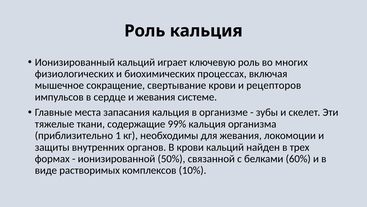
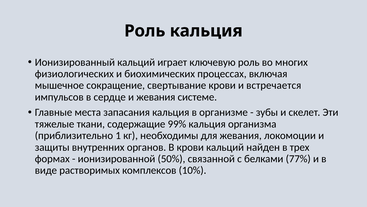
рецепторов: рецепторов -> встречается
60%: 60% -> 77%
